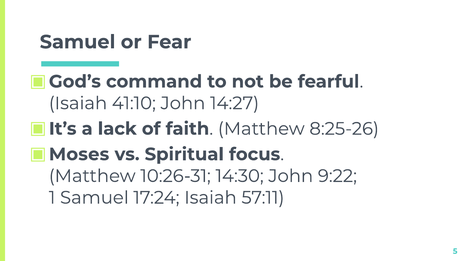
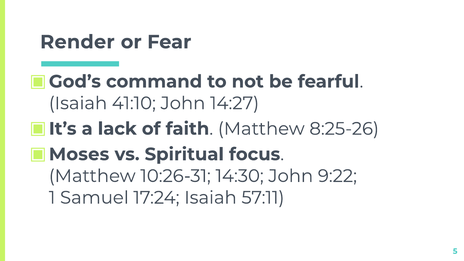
Samuel at (78, 42): Samuel -> Render
